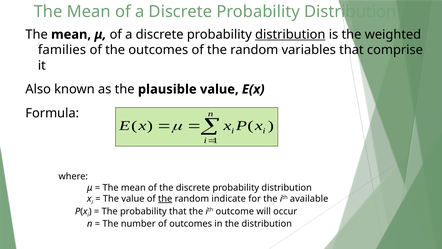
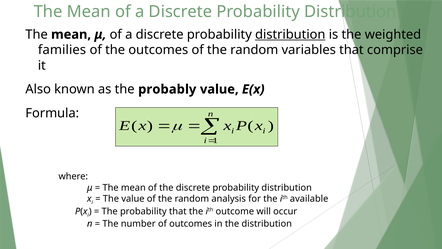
plausible: plausible -> probably
the at (165, 198) underline: present -> none
indicate: indicate -> analysis
